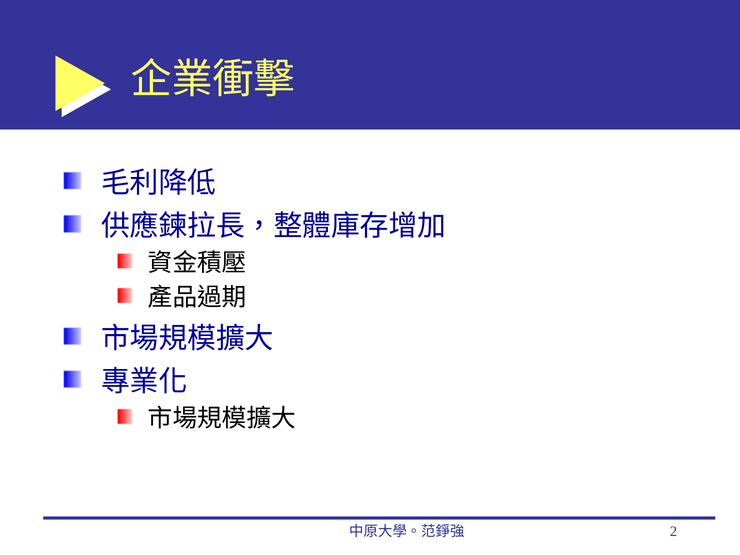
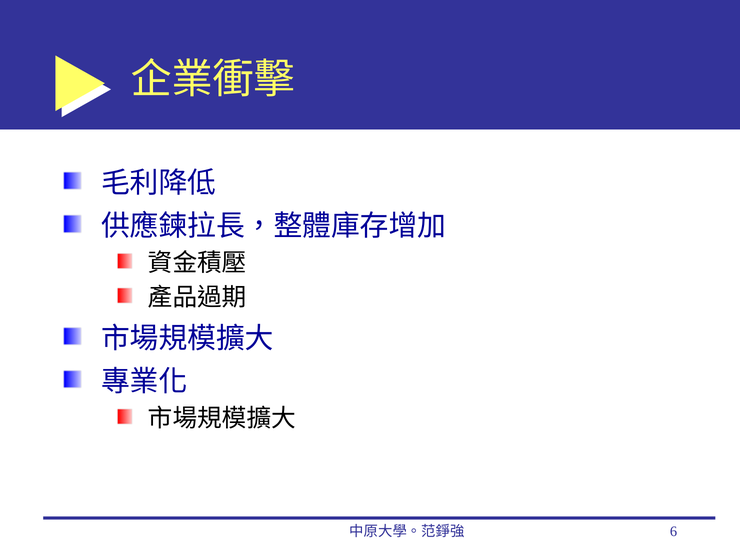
2: 2 -> 6
